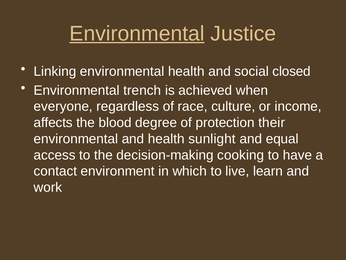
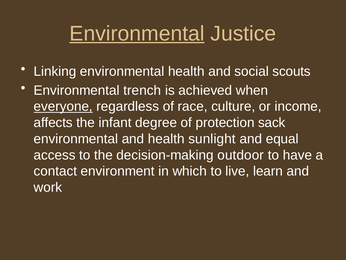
closed: closed -> scouts
everyone underline: none -> present
blood: blood -> infant
their: their -> sack
cooking: cooking -> outdoor
